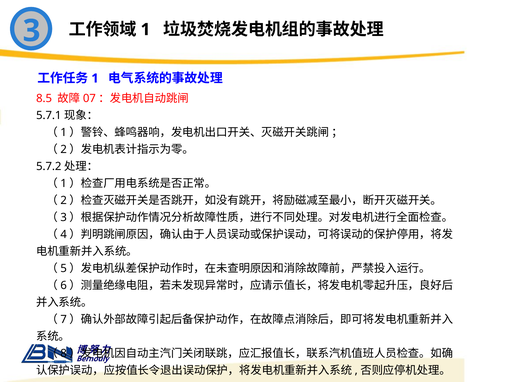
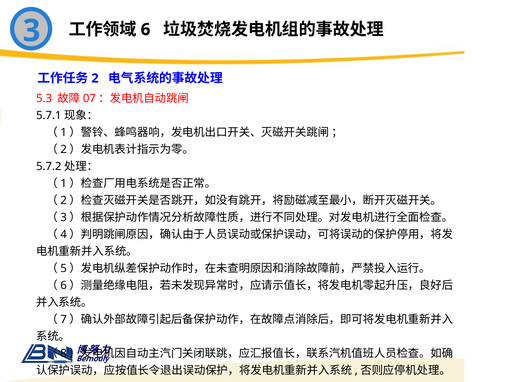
1 at (145, 29): 1 -> 6
1 at (95, 78): 1 -> 2
8.5: 8.5 -> 5.3
